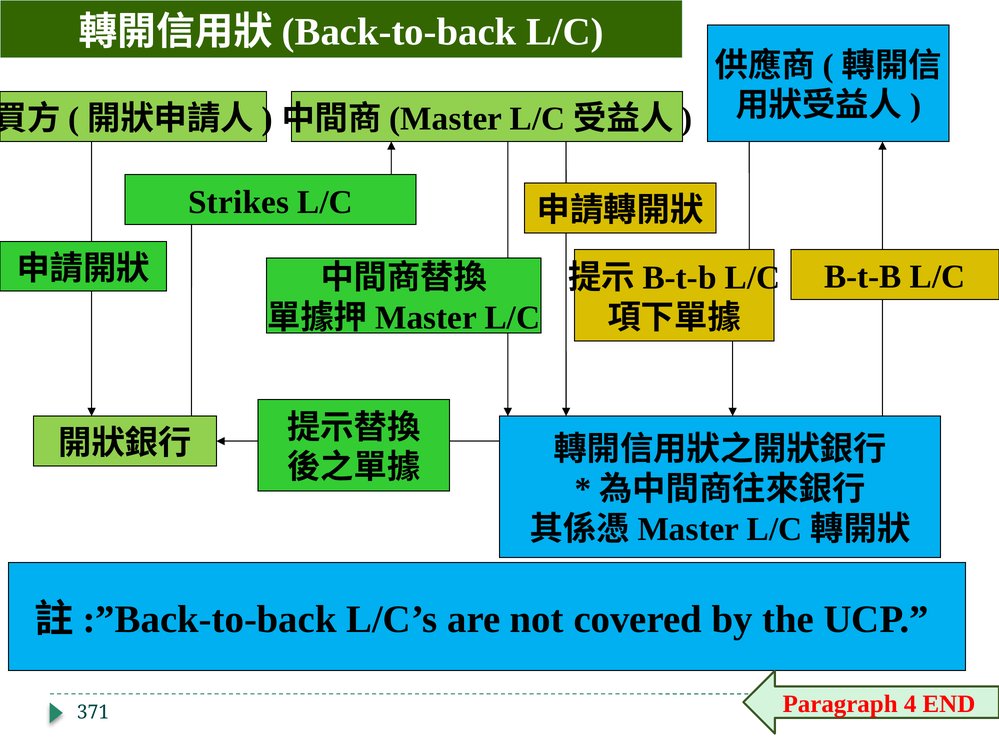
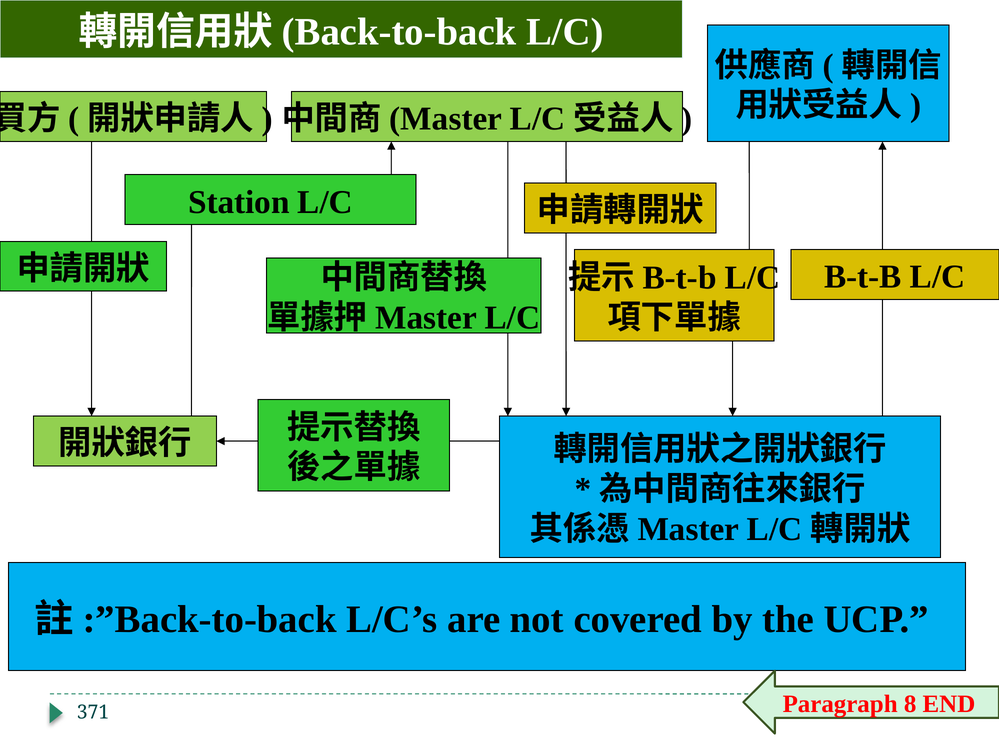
Strikes: Strikes -> Station
4: 4 -> 8
